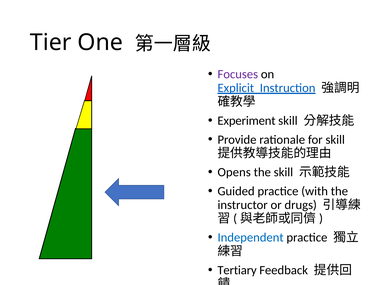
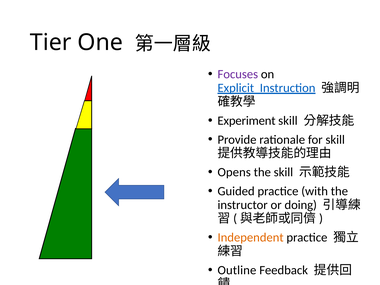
drugs: drugs -> doing
Independent colour: blue -> orange
Tertiary: Tertiary -> Outline
